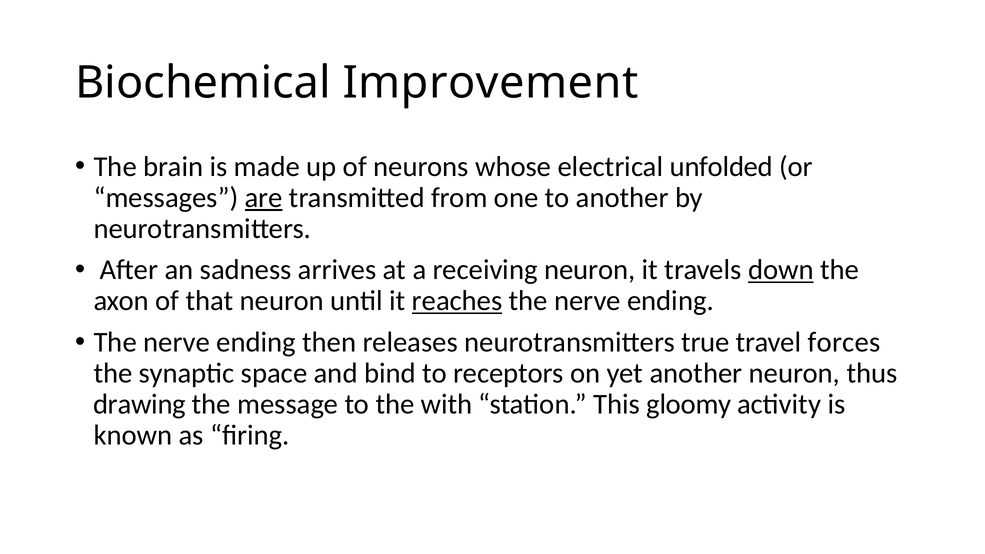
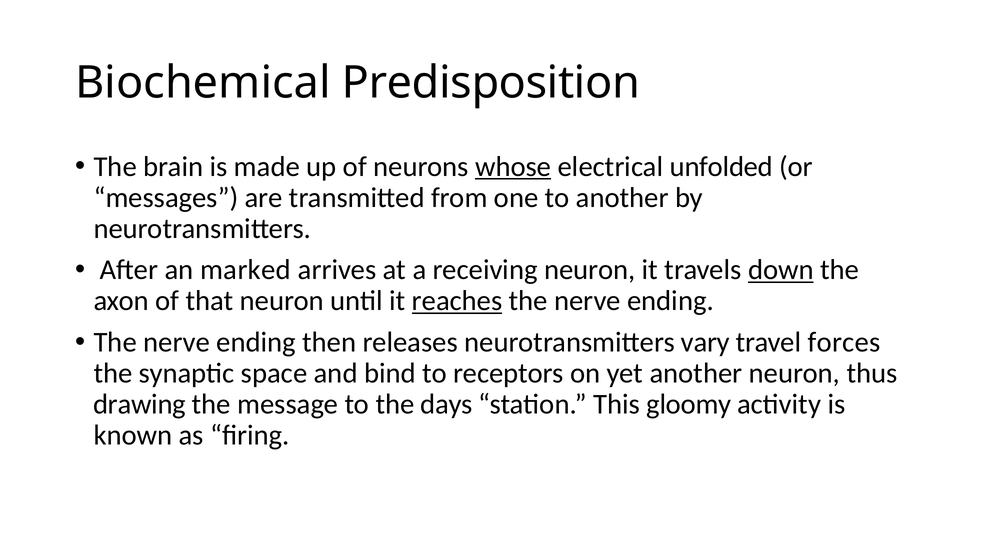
Improvement: Improvement -> Predisposition
whose underline: none -> present
are underline: present -> none
sadness: sadness -> marked
true: true -> vary
with: with -> days
